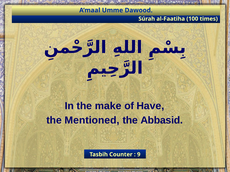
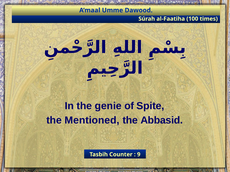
make: make -> genie
Have: Have -> Spite
